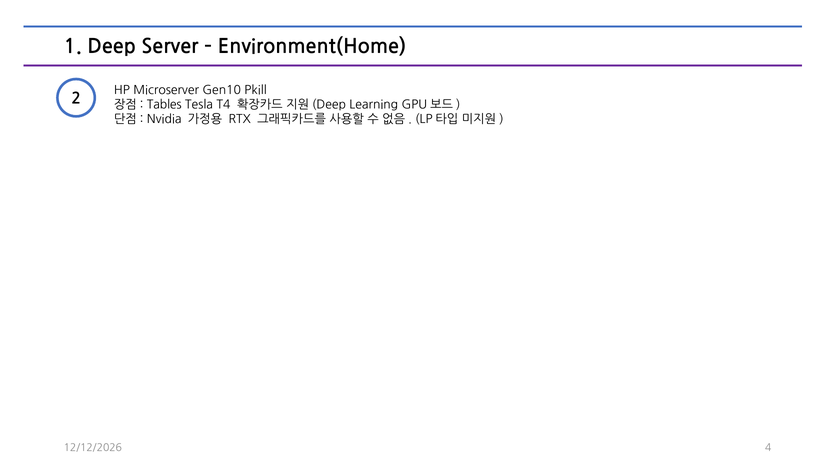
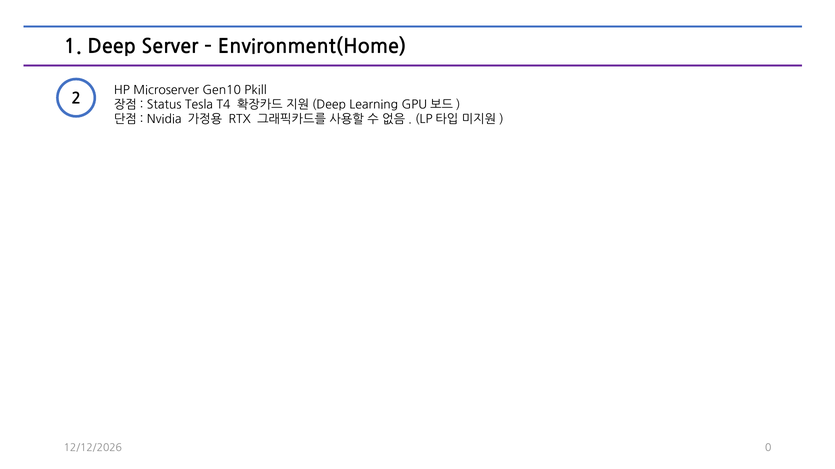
Tables: Tables -> Status
4: 4 -> 0
